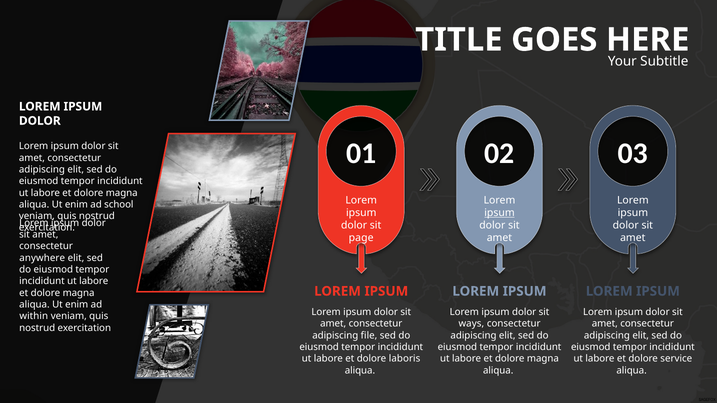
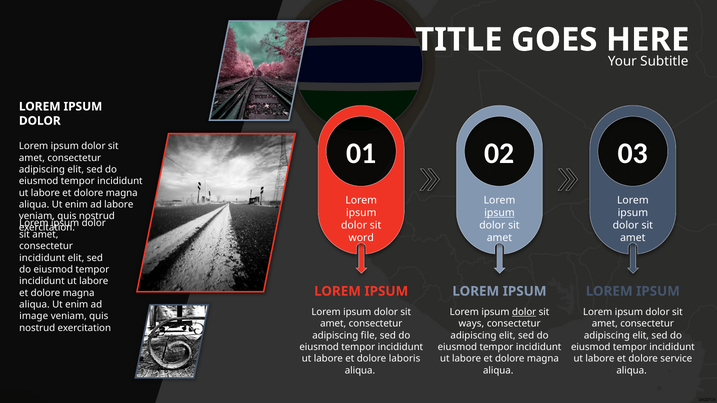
ad school: school -> labore
page: page -> word
anywhere at (42, 258): anywhere -> incididunt
dolor at (524, 312) underline: none -> present
within: within -> image
